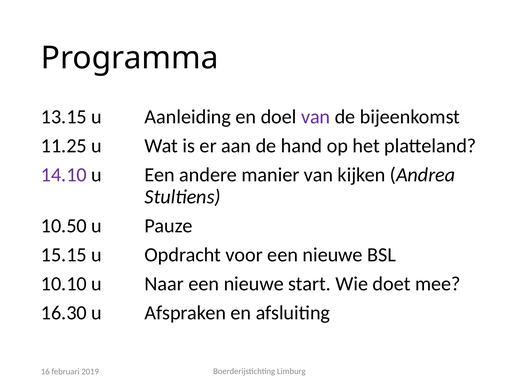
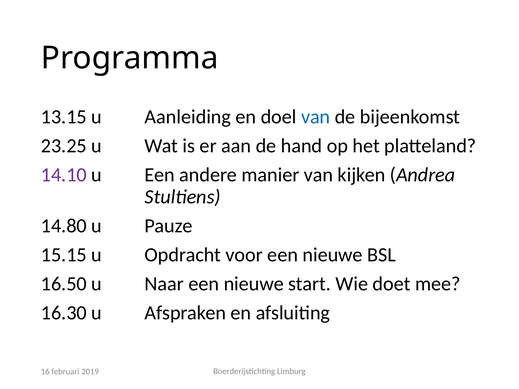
van at (316, 117) colour: purple -> blue
11.25: 11.25 -> 23.25
10.50: 10.50 -> 14.80
10.10: 10.10 -> 16.50
